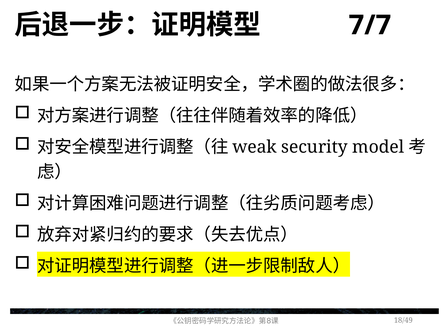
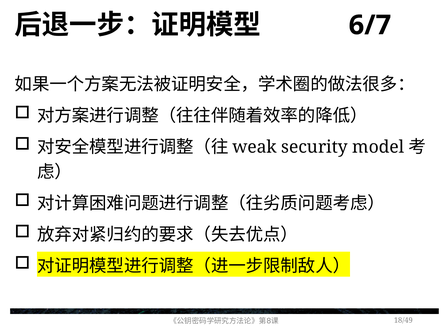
7/7: 7/7 -> 6/7
